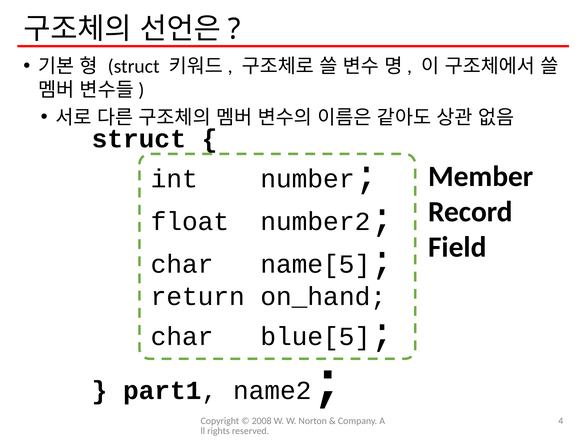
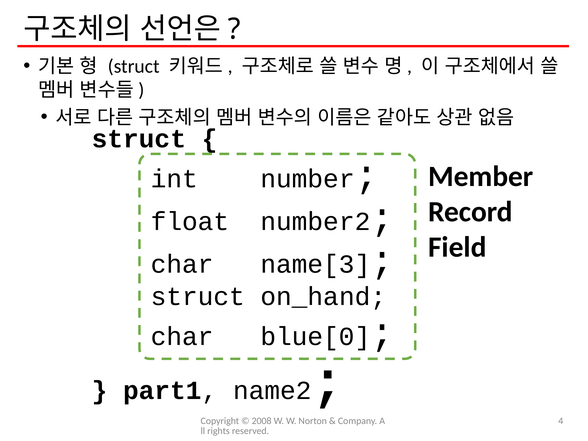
name[5: name[5 -> name[3
return at (198, 297): return -> struct
blue[5: blue[5 -> blue[0
